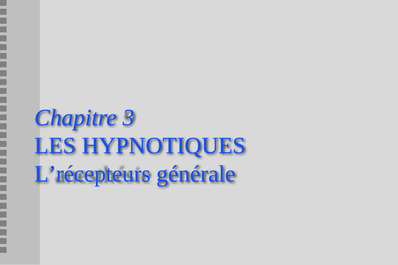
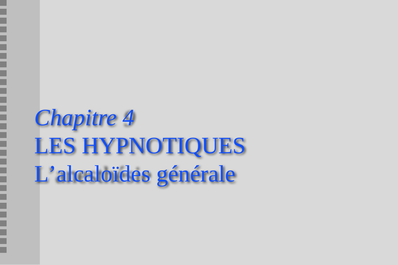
3: 3 -> 4
L’récepteurs: L’récepteurs -> L’alcaloïdes
